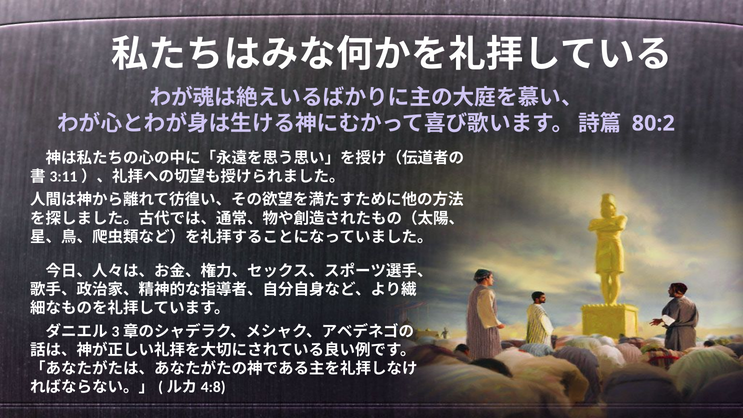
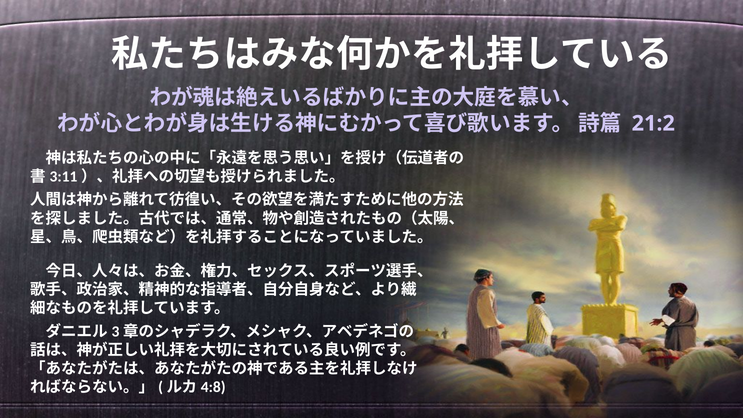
80:2: 80:2 -> 21:2
